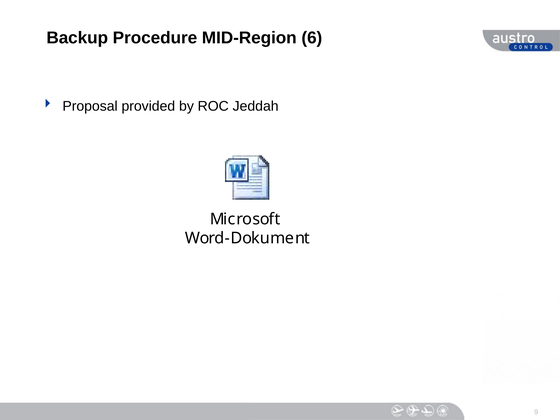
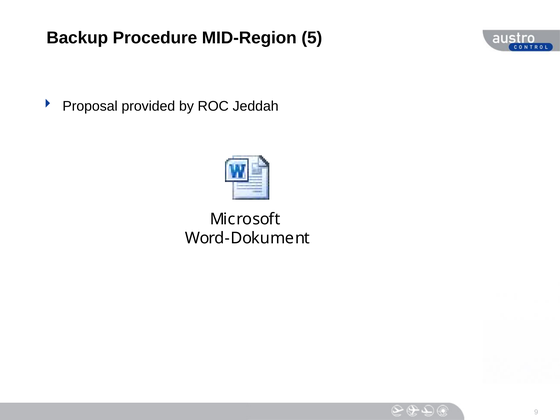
6: 6 -> 5
